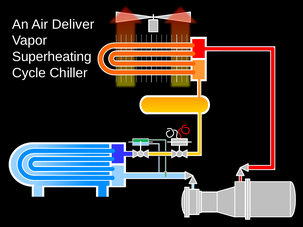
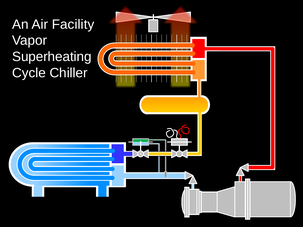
Deliver: Deliver -> Facility
